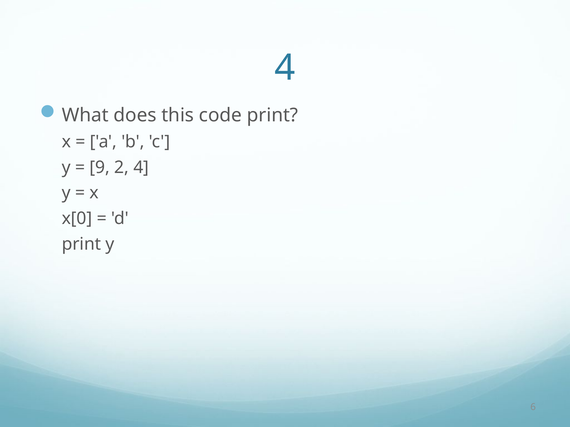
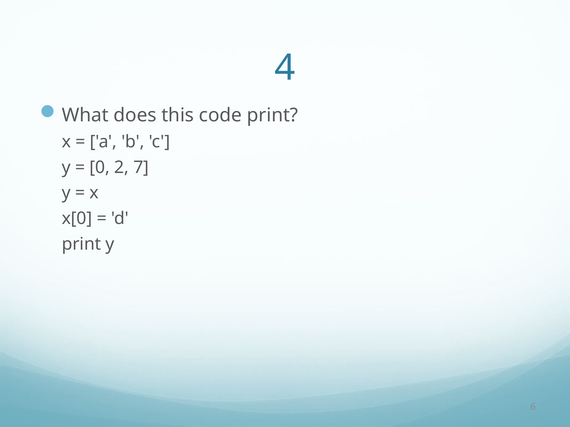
9: 9 -> 0
2 4: 4 -> 7
